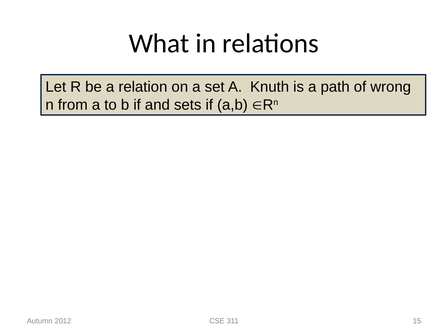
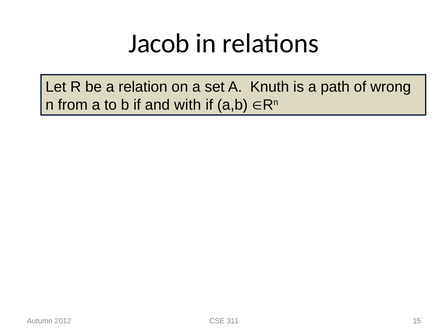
What: What -> Jacob
sets: sets -> with
